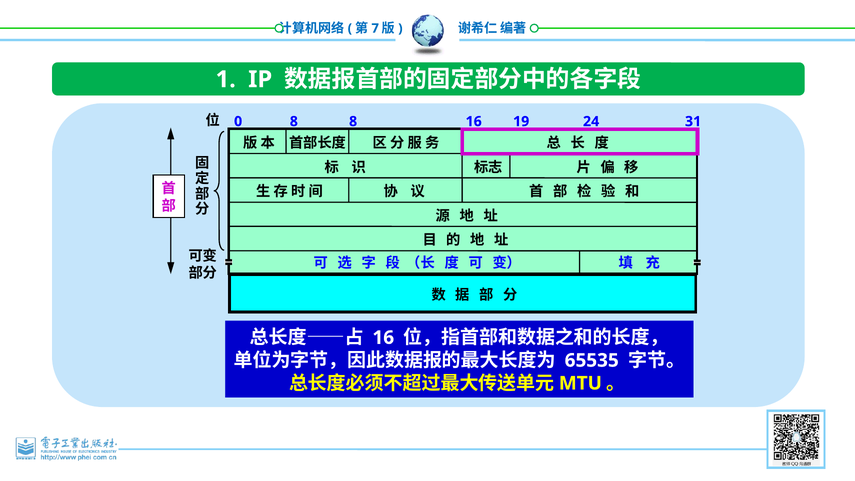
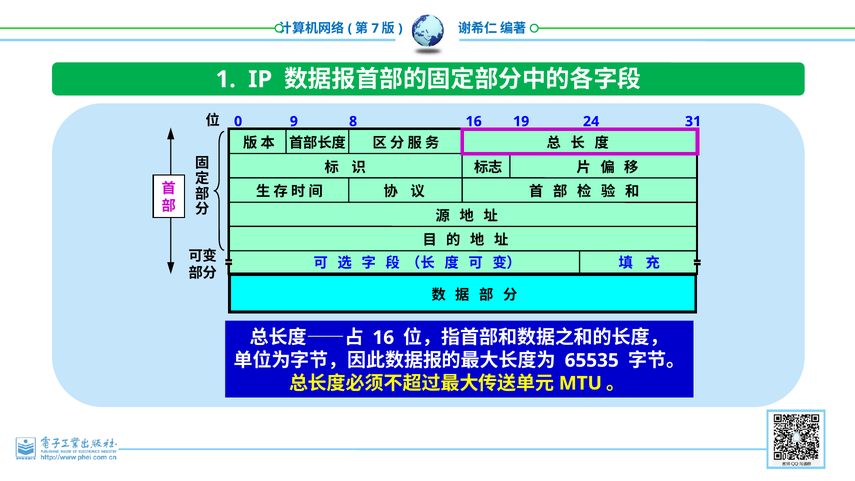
0 8: 8 -> 9
